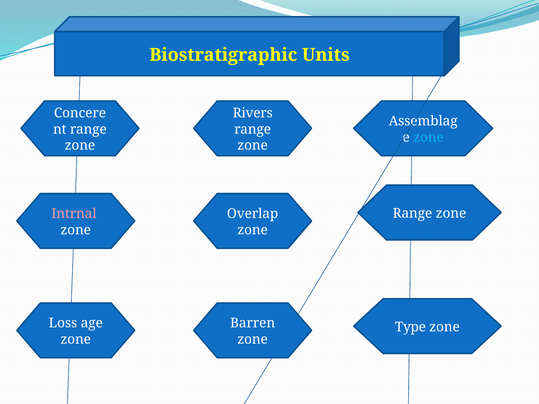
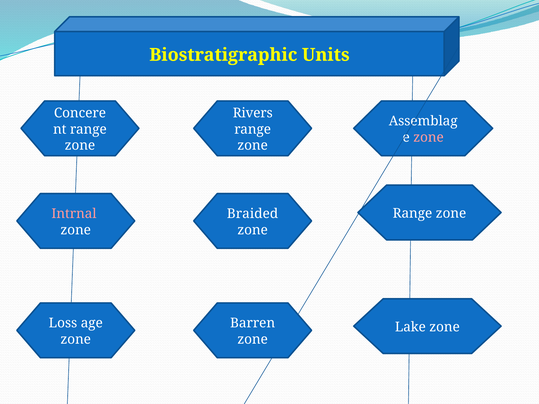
zone at (429, 137) colour: light blue -> pink
Overlap: Overlap -> Braided
Type: Type -> Lake
